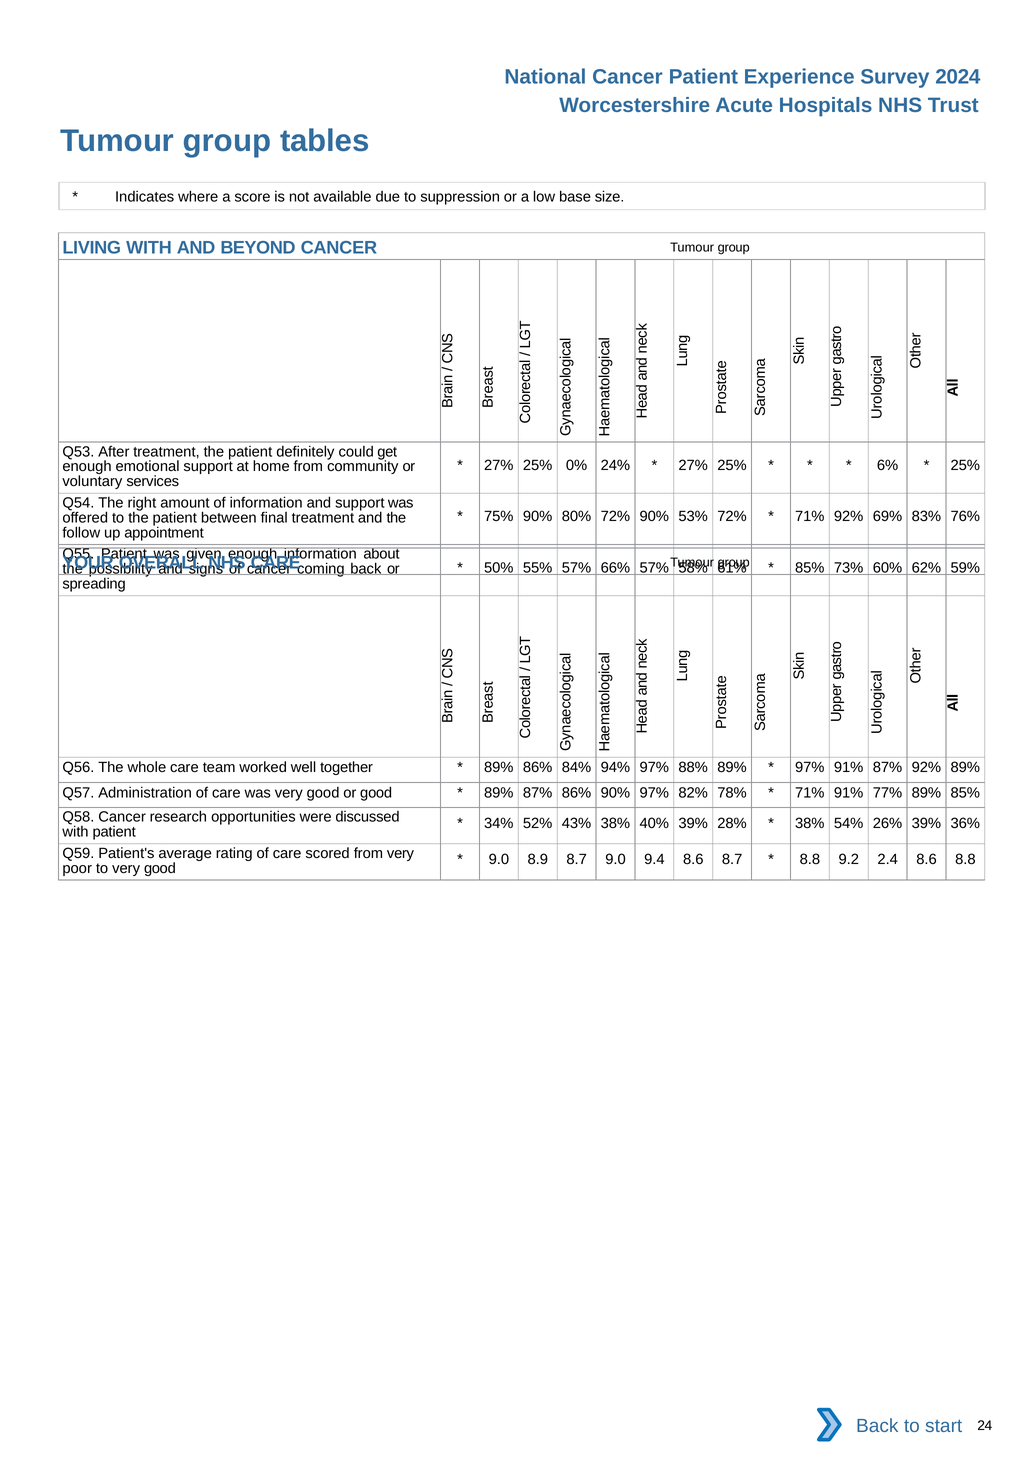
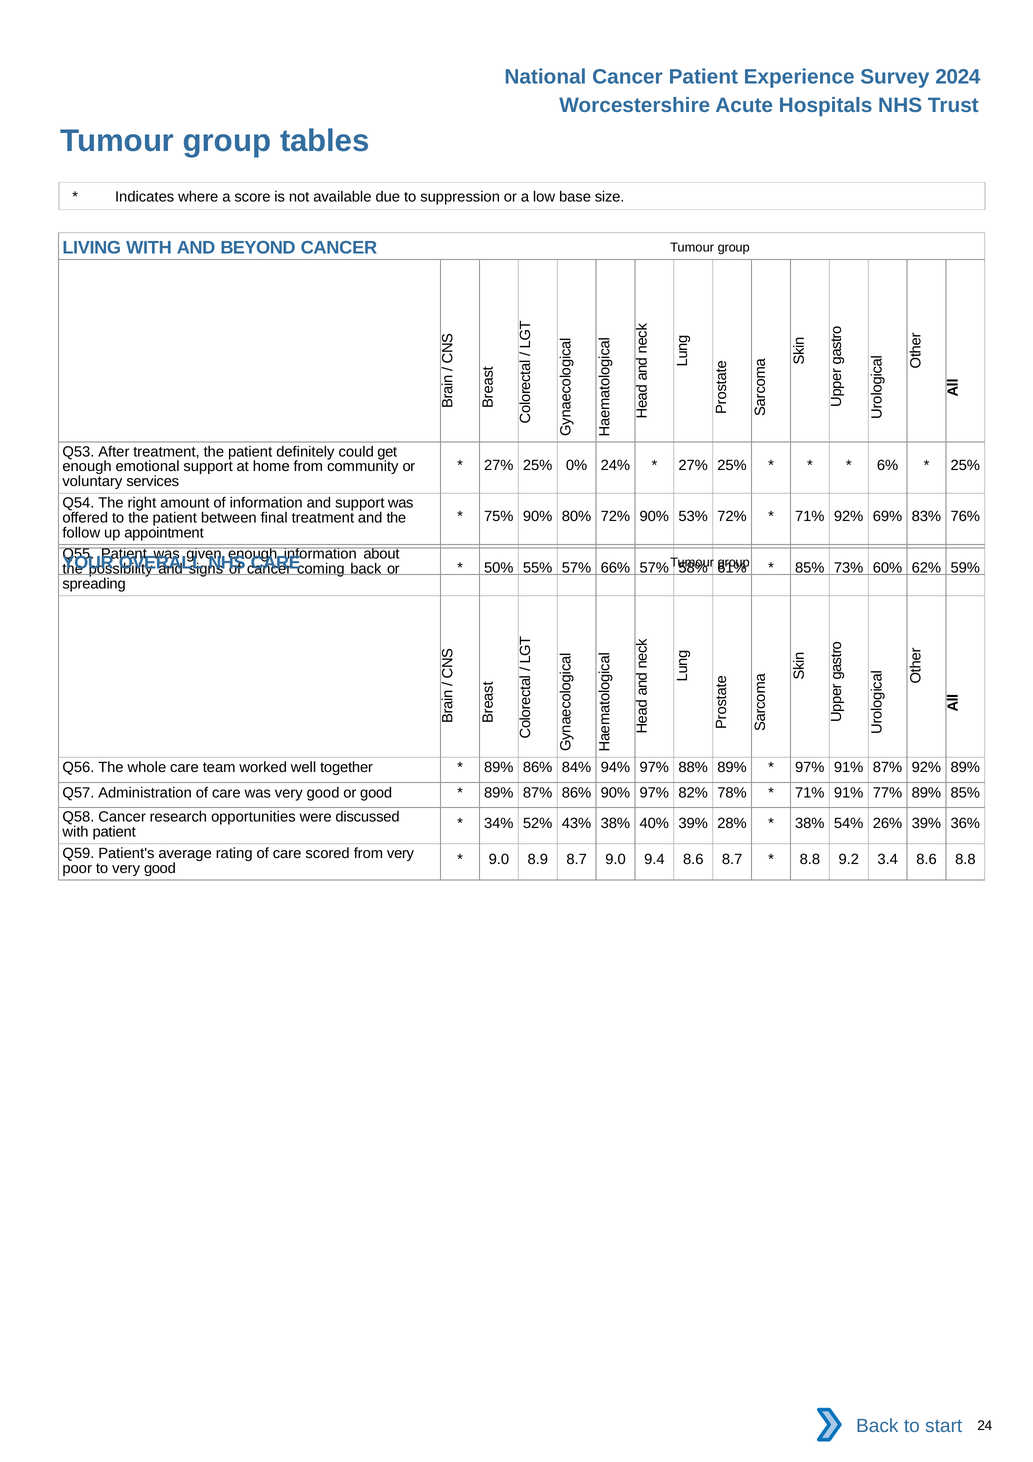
2.4: 2.4 -> 3.4
